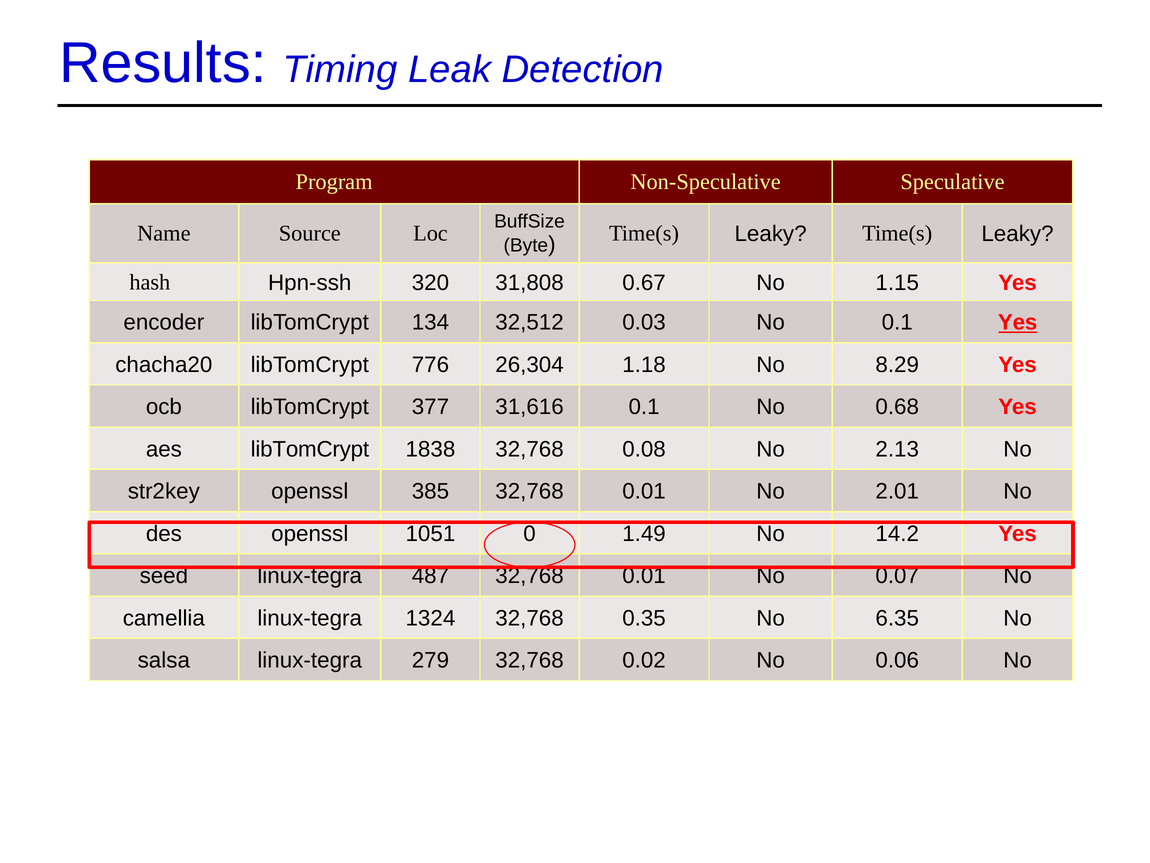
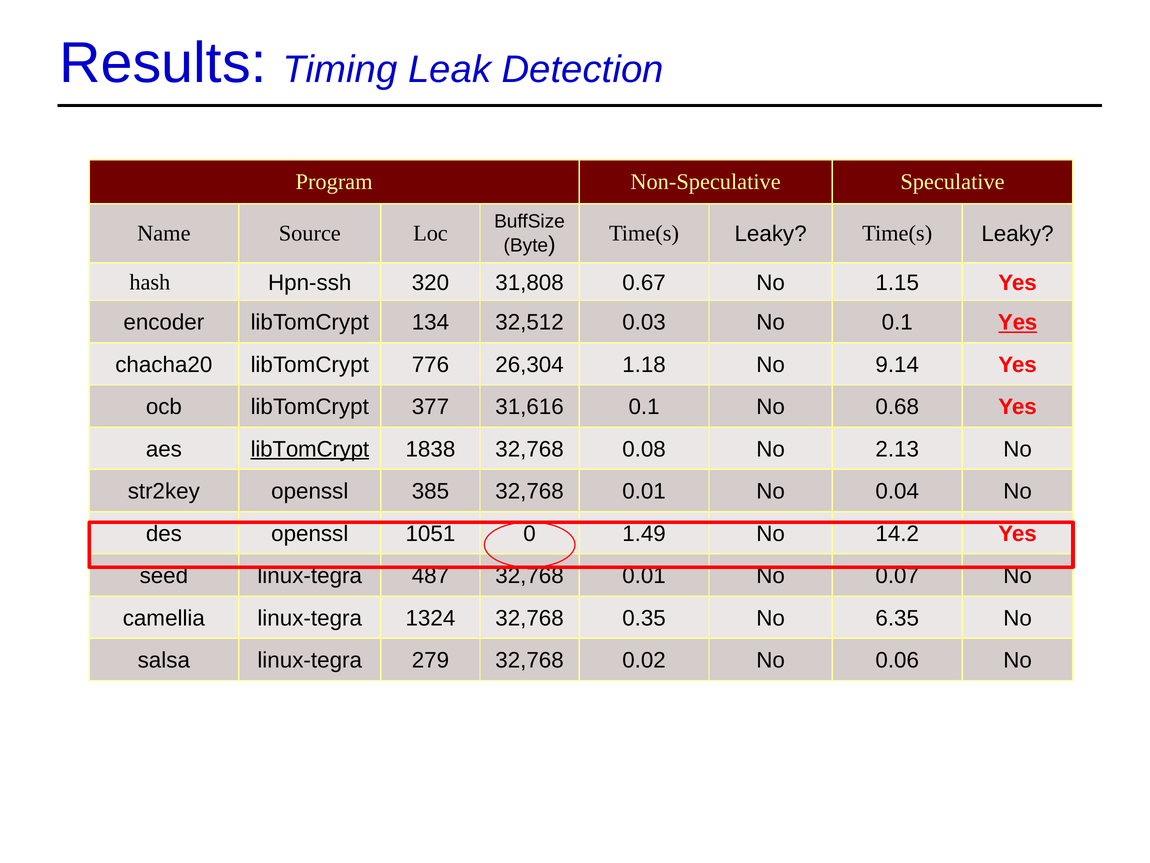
8.29: 8.29 -> 9.14
libTomCrypt at (310, 449) underline: none -> present
2.01: 2.01 -> 0.04
